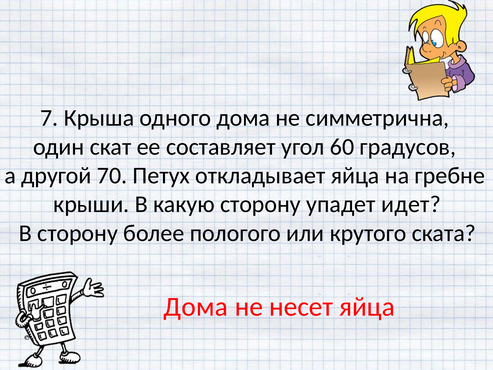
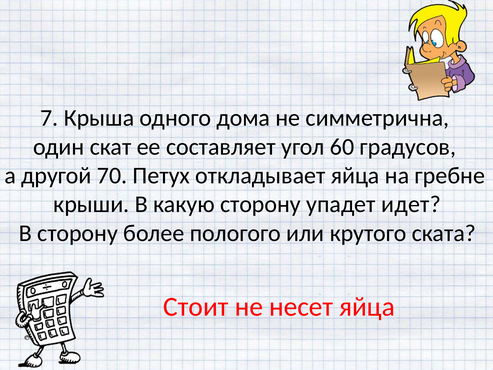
Дома at (196, 307): Дома -> Стоит
